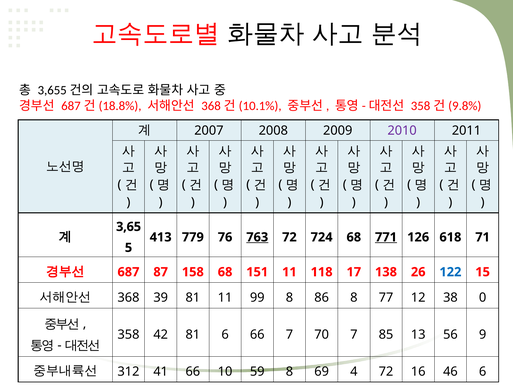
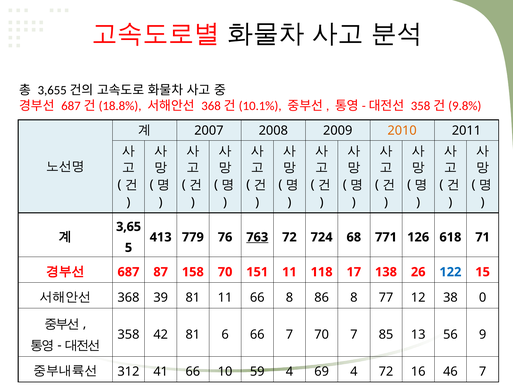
2010 colour: purple -> orange
771 underline: present -> none
158 68: 68 -> 70
11 99: 99 -> 66
59 8: 8 -> 4
46 6: 6 -> 7
